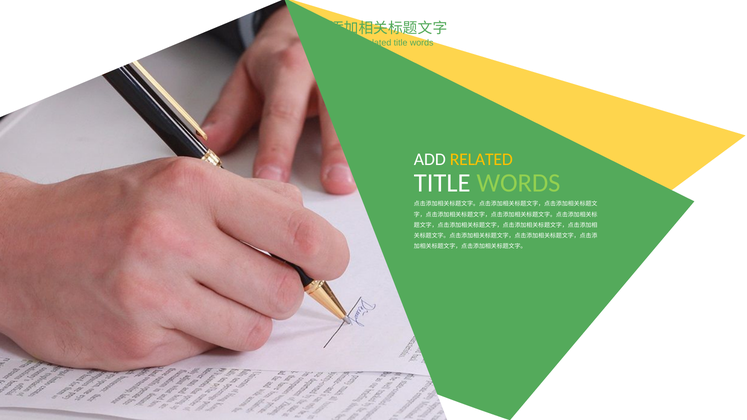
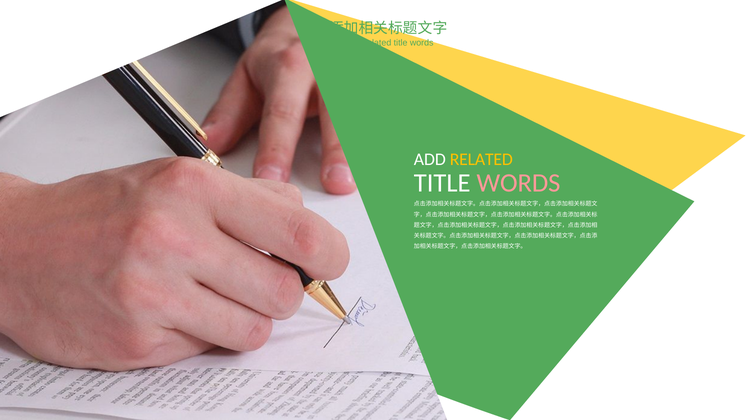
WORDS at (518, 183) colour: light green -> pink
